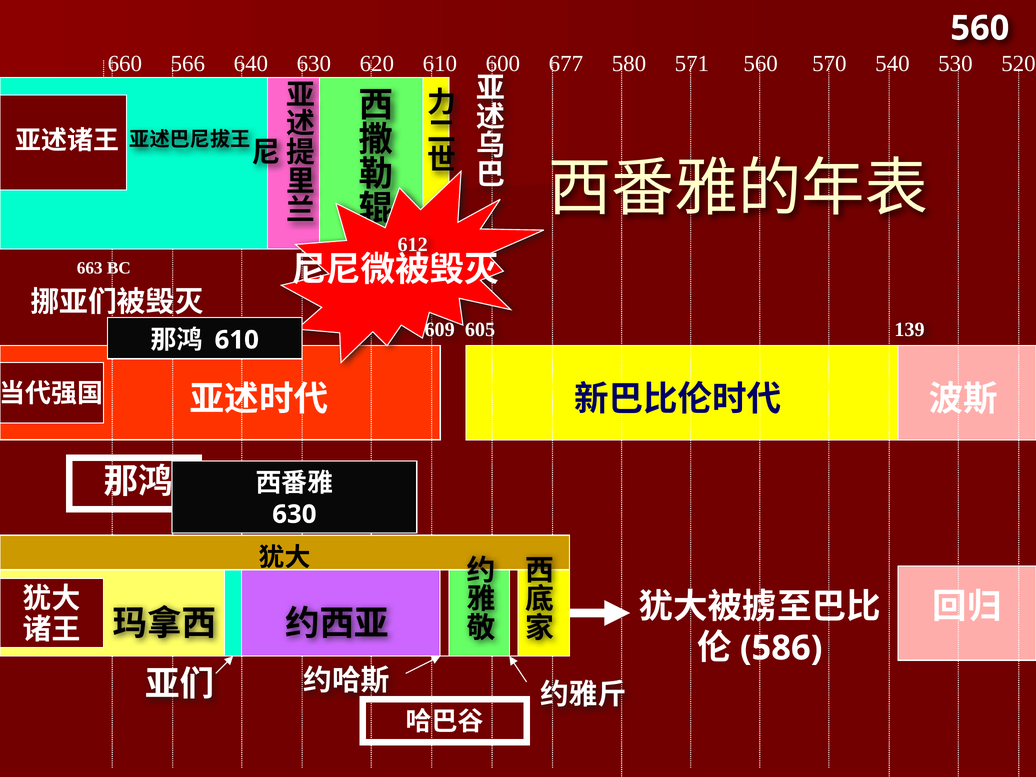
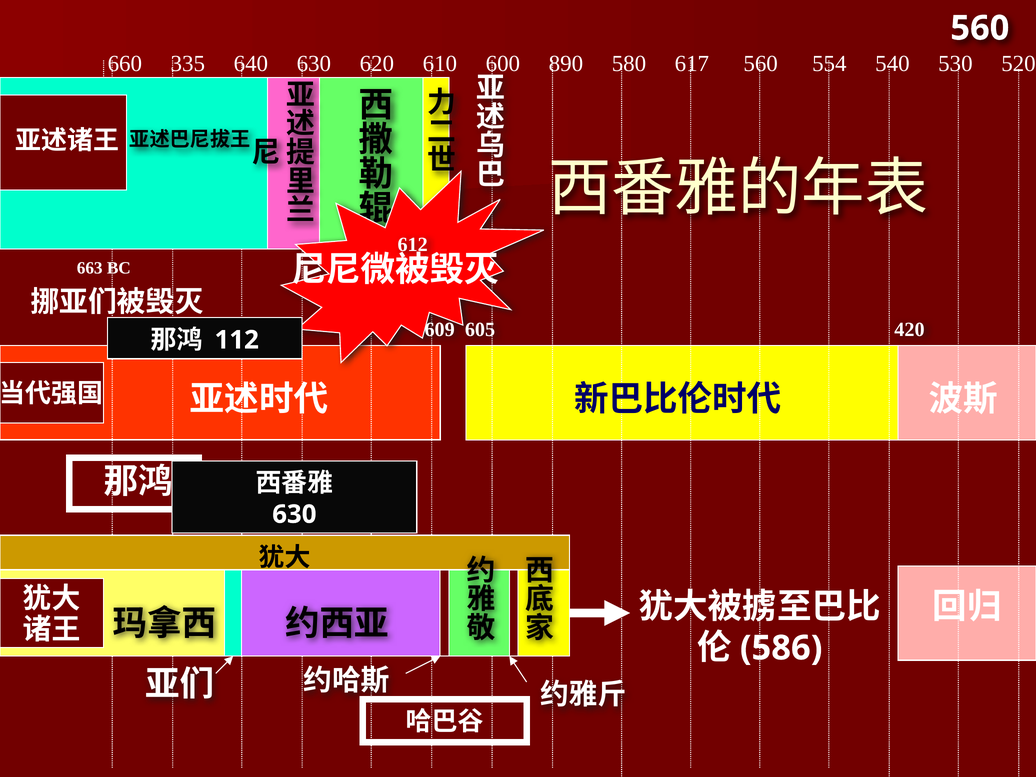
566: 566 -> 335
677: 677 -> 890
571: 571 -> 617
570: 570 -> 554
139: 139 -> 420
610 at (237, 340): 610 -> 112
